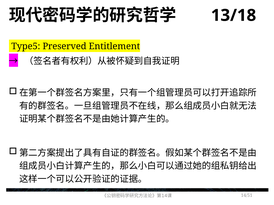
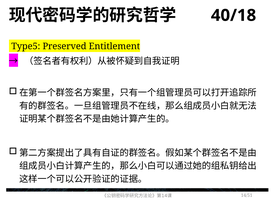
13/18: 13/18 -> 40/18
